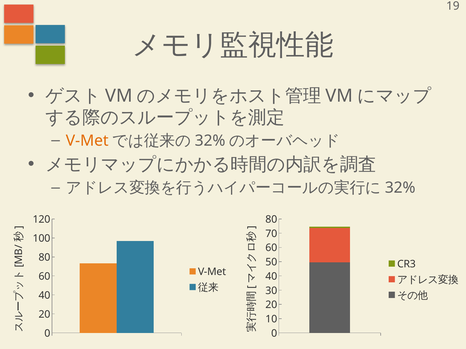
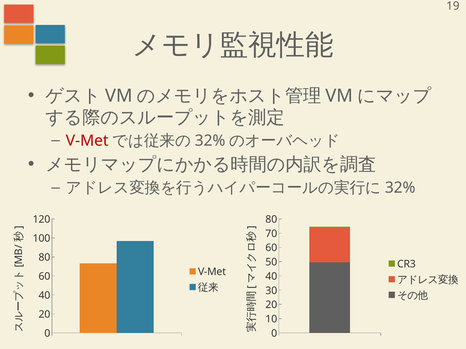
V-Met at (87, 141) colour: orange -> red
